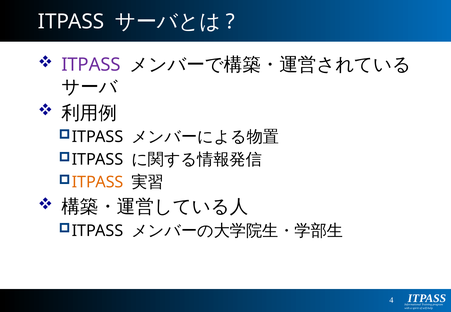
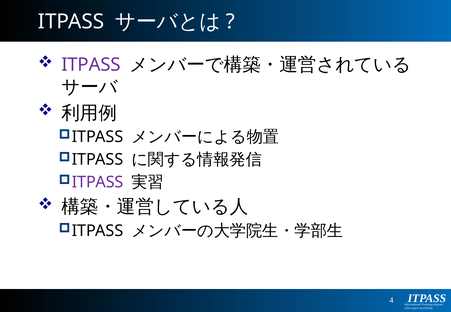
ITPASS at (98, 182) colour: orange -> purple
